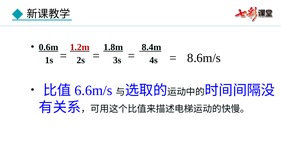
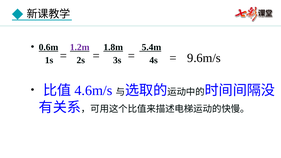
1.2m colour: red -> purple
8.4m: 8.4m -> 5.4m
8.6m/s: 8.6m/s -> 9.6m/s
6.6m/s: 6.6m/s -> 4.6m/s
